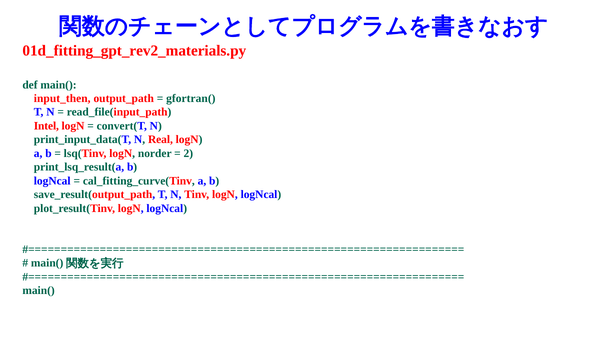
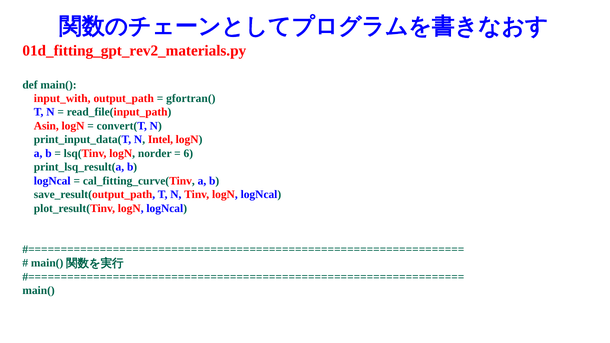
input_then: input_then -> input_with
Intel: Intel -> Asin
Real: Real -> Intel
2: 2 -> 6
